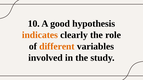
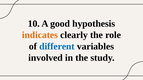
different colour: orange -> blue
